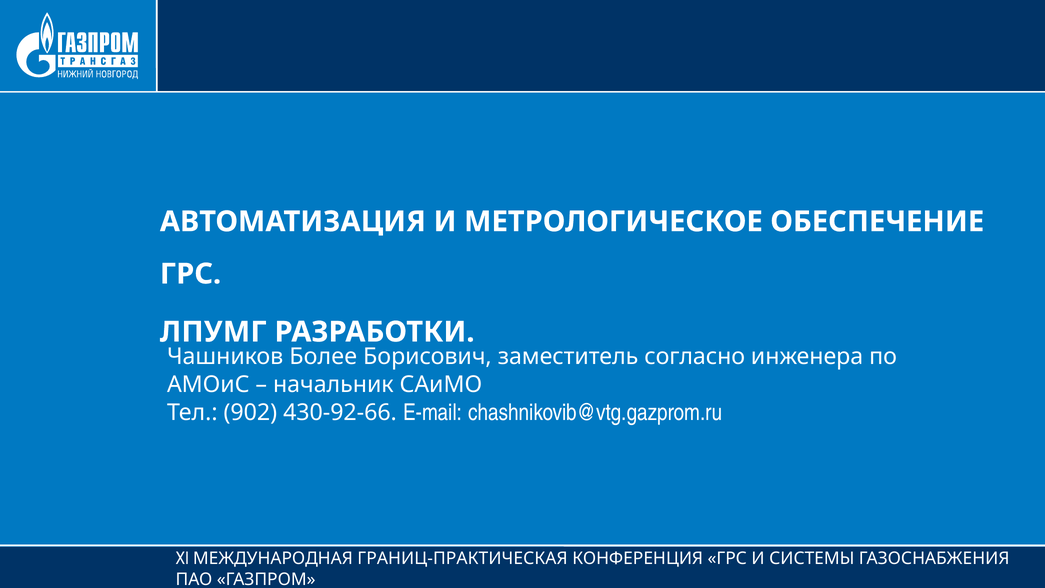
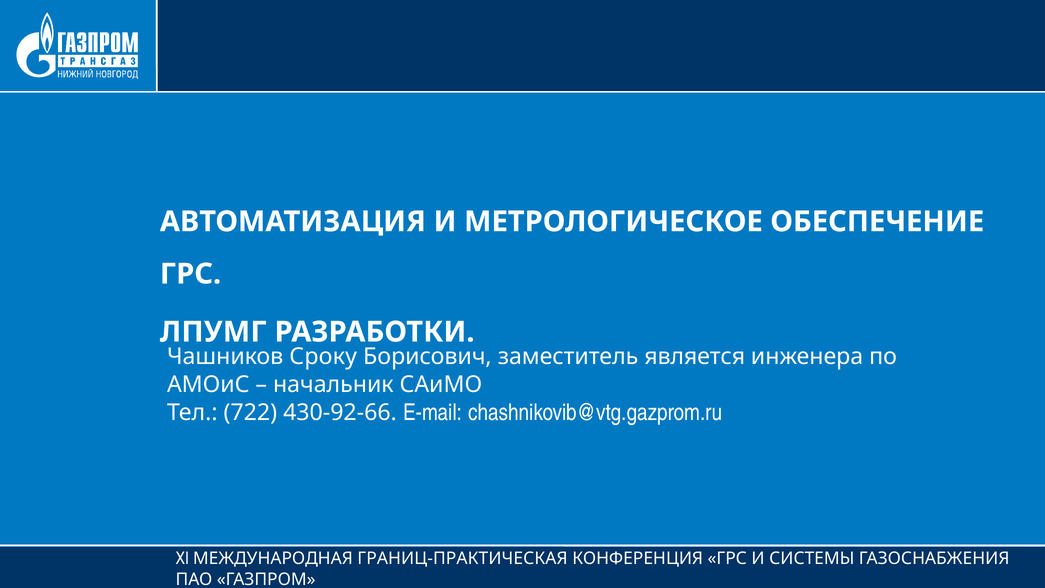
Более: Более -> Сроку
согласно: согласно -> является
902: 902 -> 722
